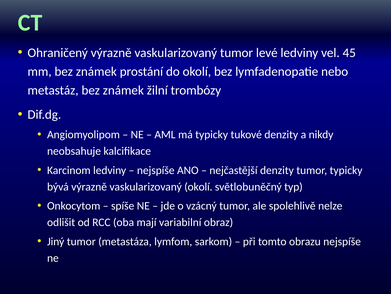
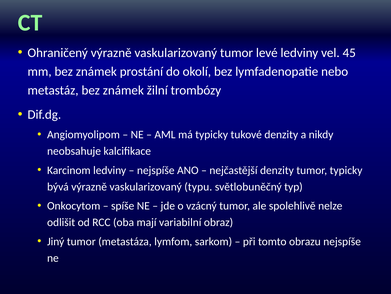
vaskularizovaný okolí: okolí -> typu
